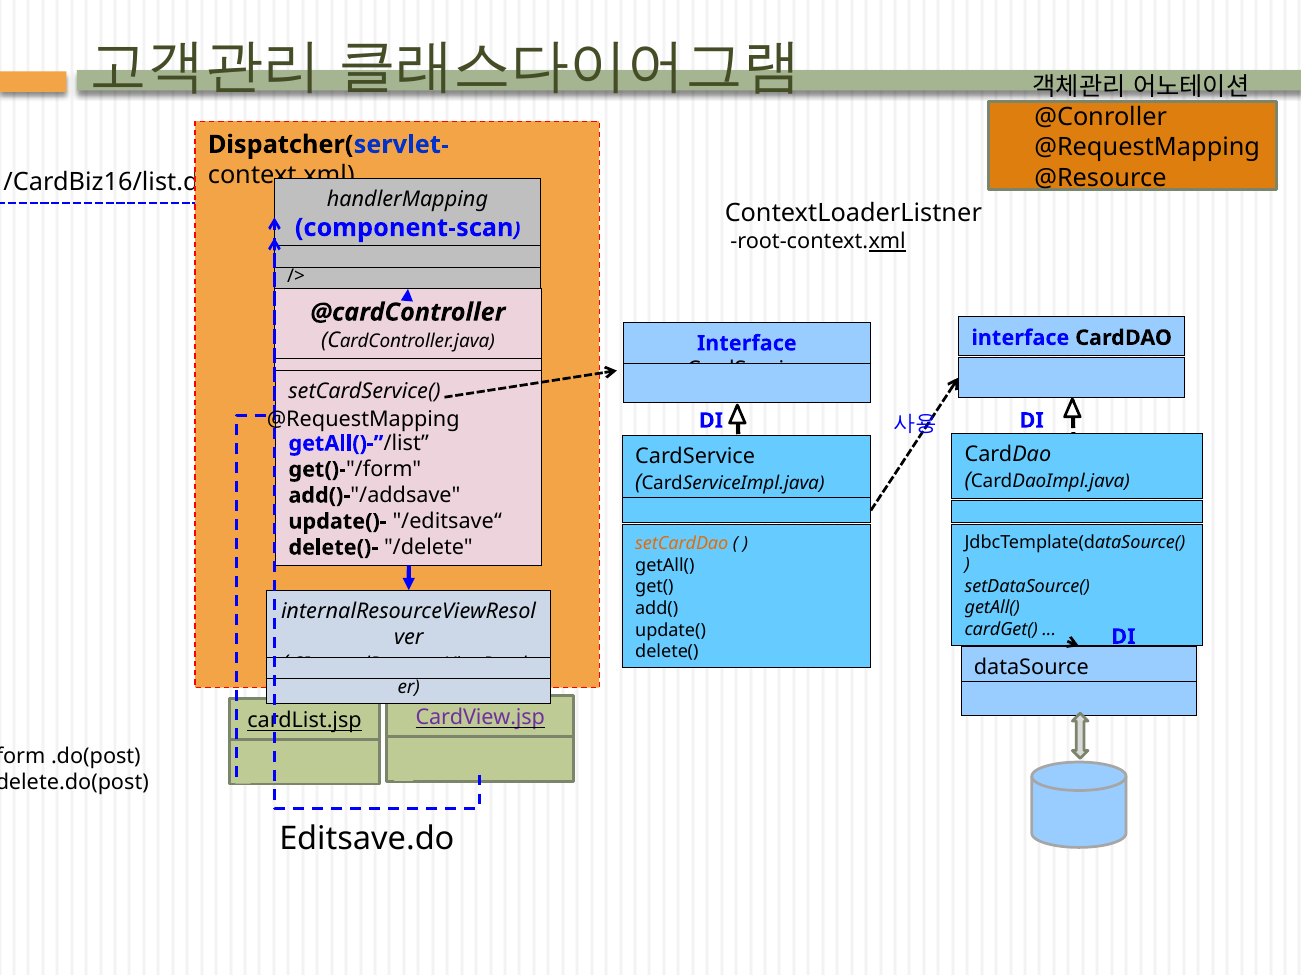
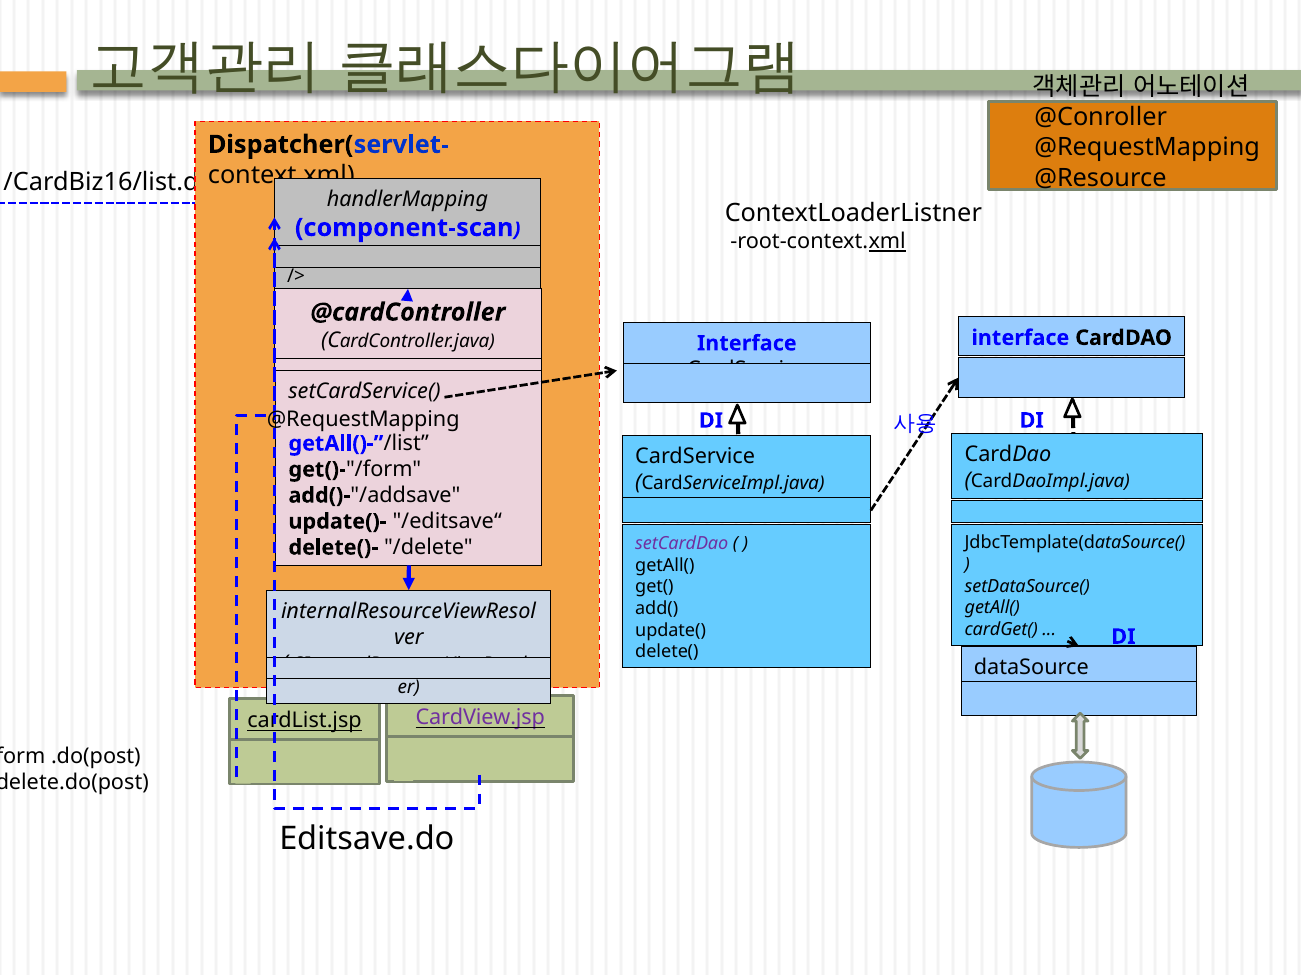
setCardDao colour: orange -> purple
